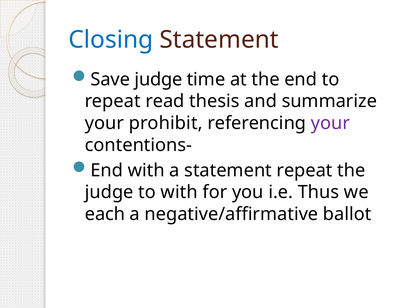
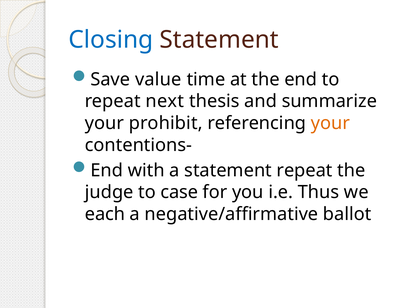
Save judge: judge -> value
read: read -> next
your at (330, 123) colour: purple -> orange
to with: with -> case
